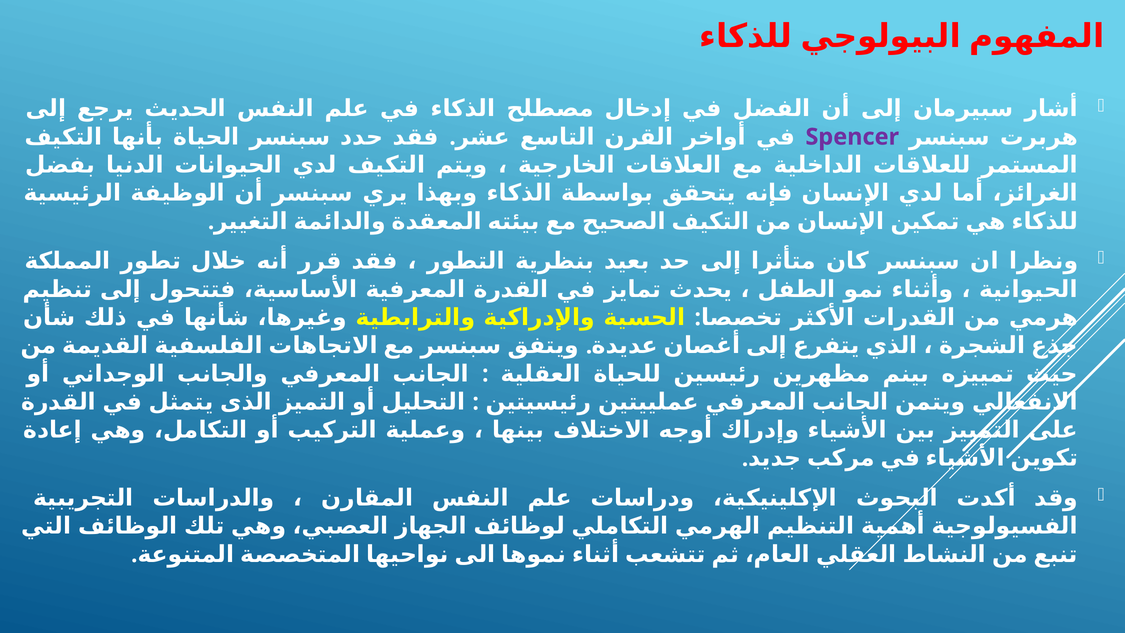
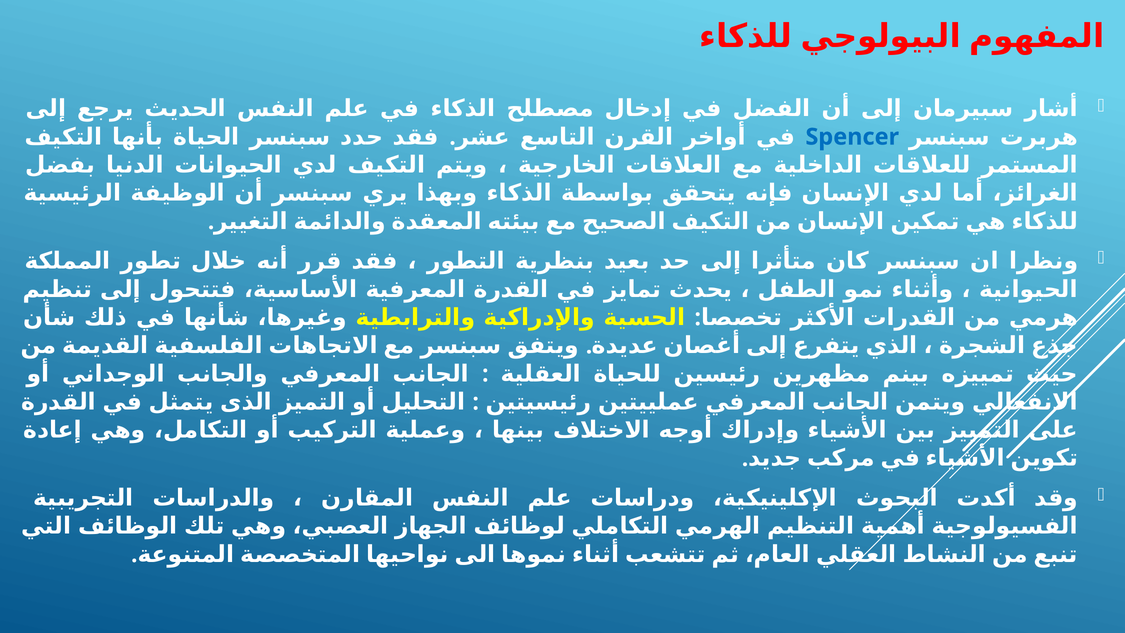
Spencer colour: purple -> blue
